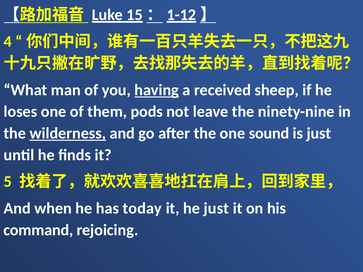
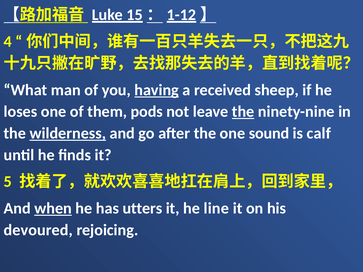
the at (243, 112) underline: none -> present
is just: just -> calf
when underline: none -> present
today: today -> utters
he just: just -> line
command: command -> devoured
